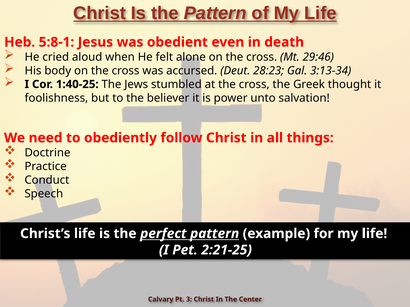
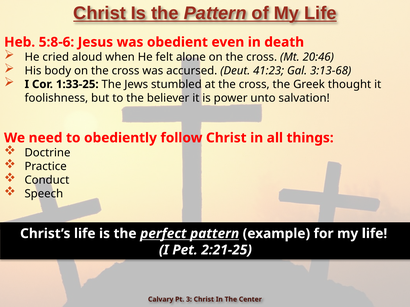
5:8-1: 5:8-1 -> 5:8-6
29:46: 29:46 -> 20:46
28:23: 28:23 -> 41:23
3:13-34: 3:13-34 -> 3:13-68
1:40-25: 1:40-25 -> 1:33-25
